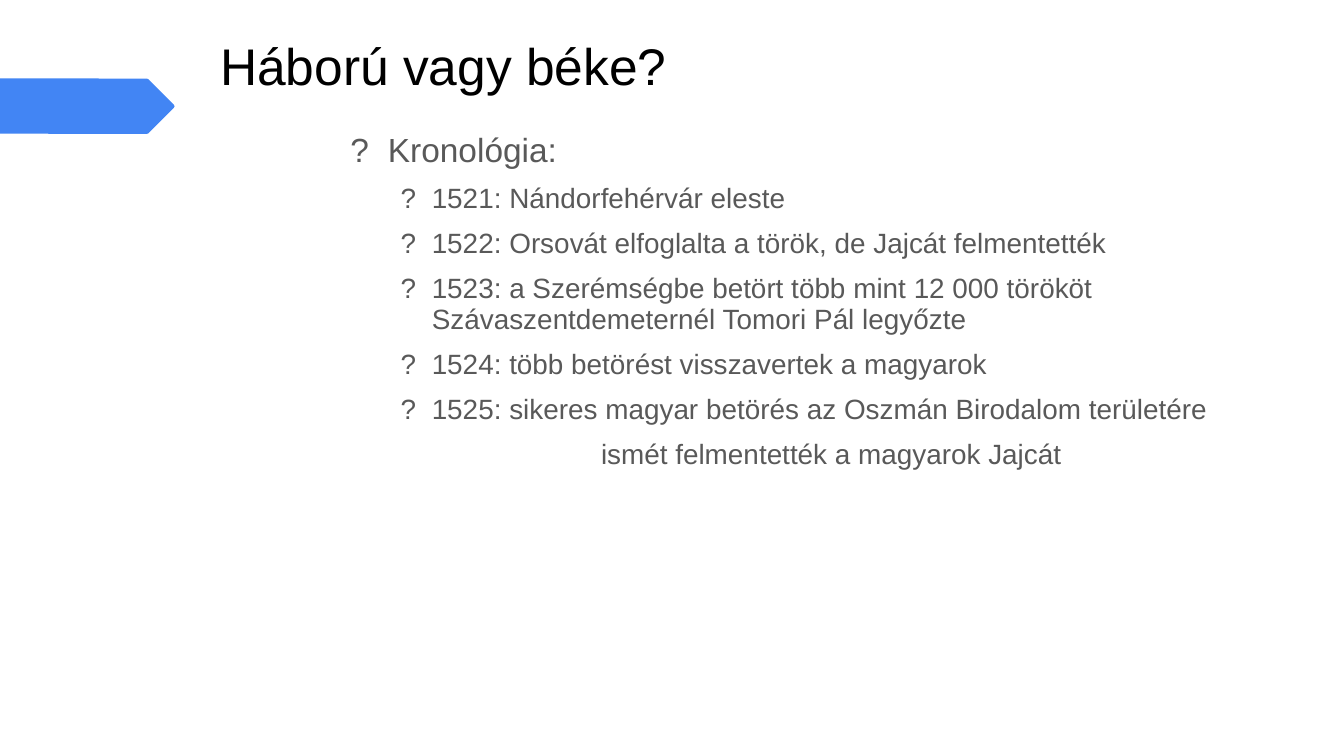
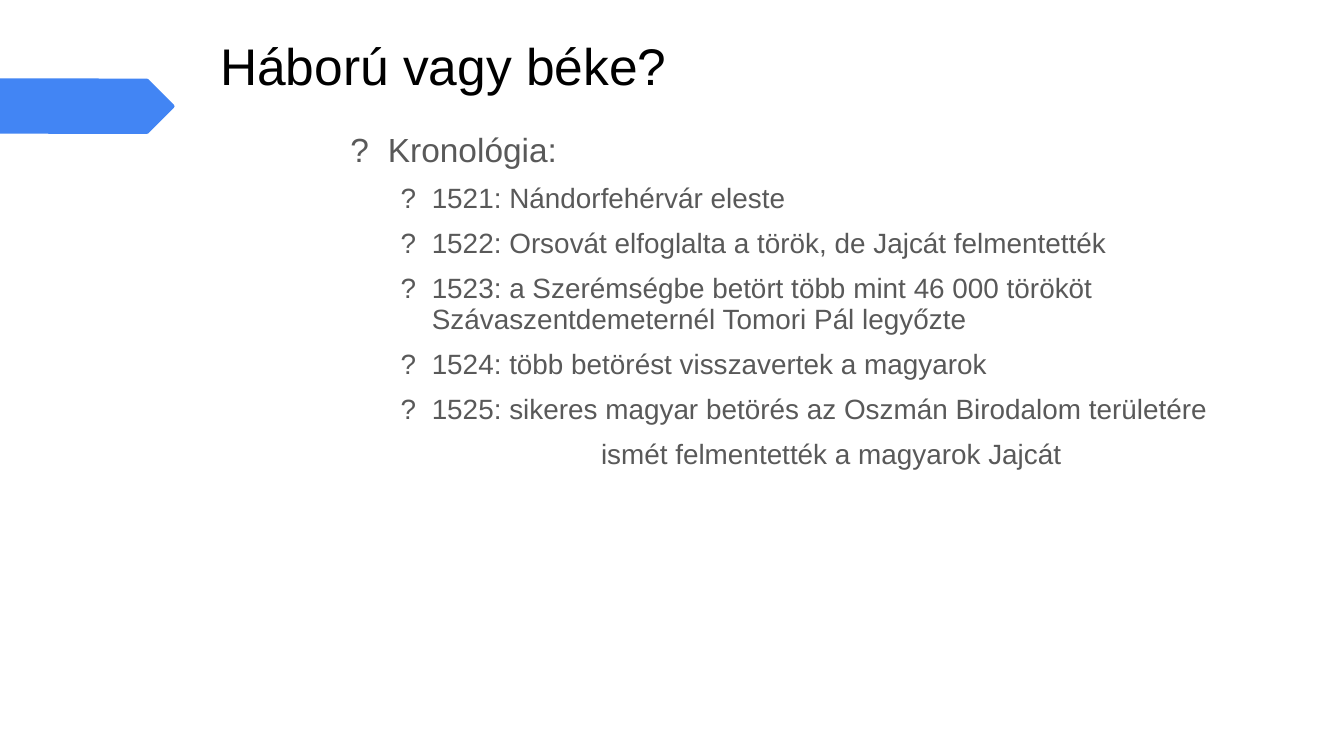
12: 12 -> 46
